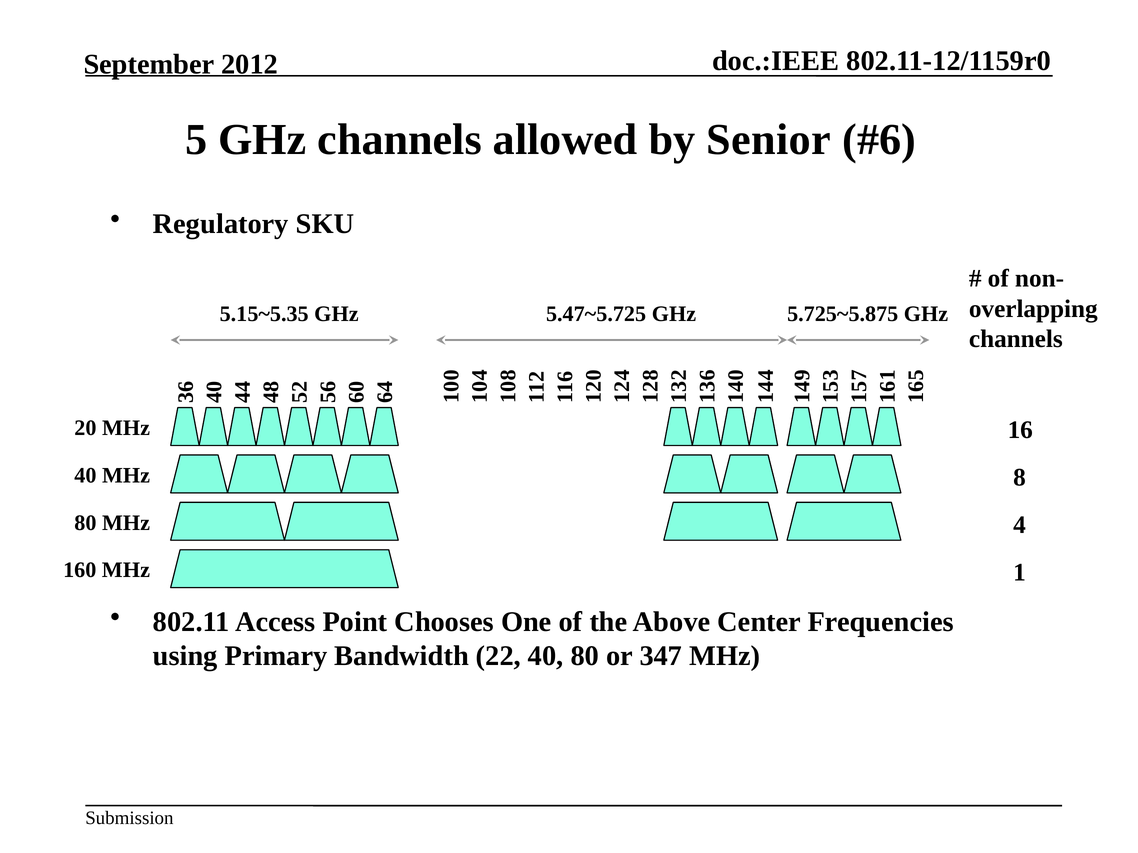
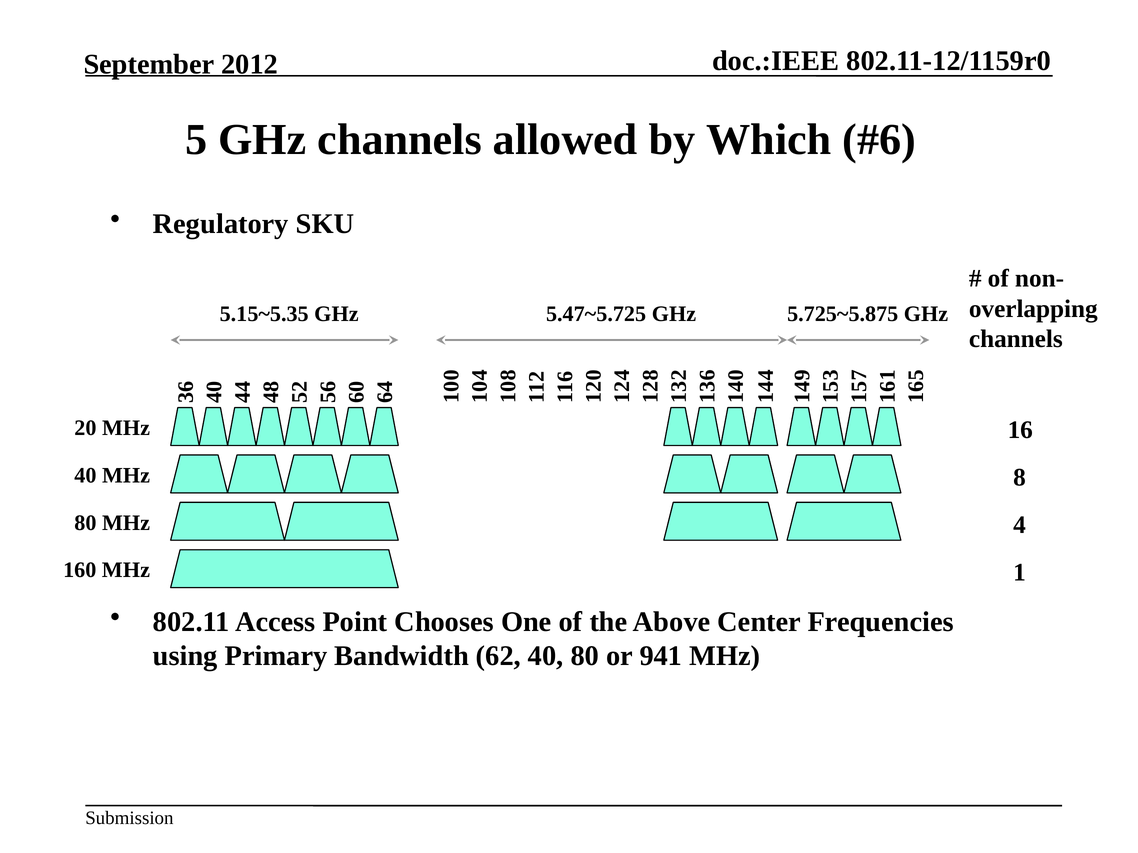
Senior: Senior -> Which
22: 22 -> 62
347: 347 -> 941
